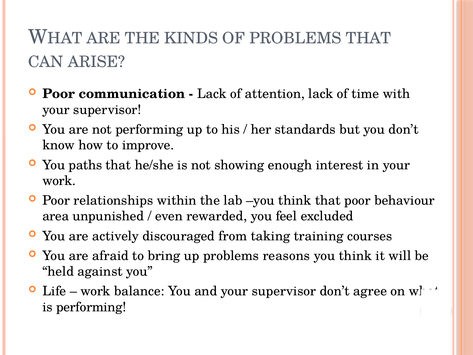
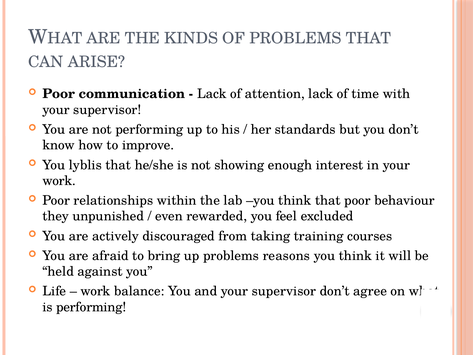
paths: paths -> lyblis
area: area -> they
